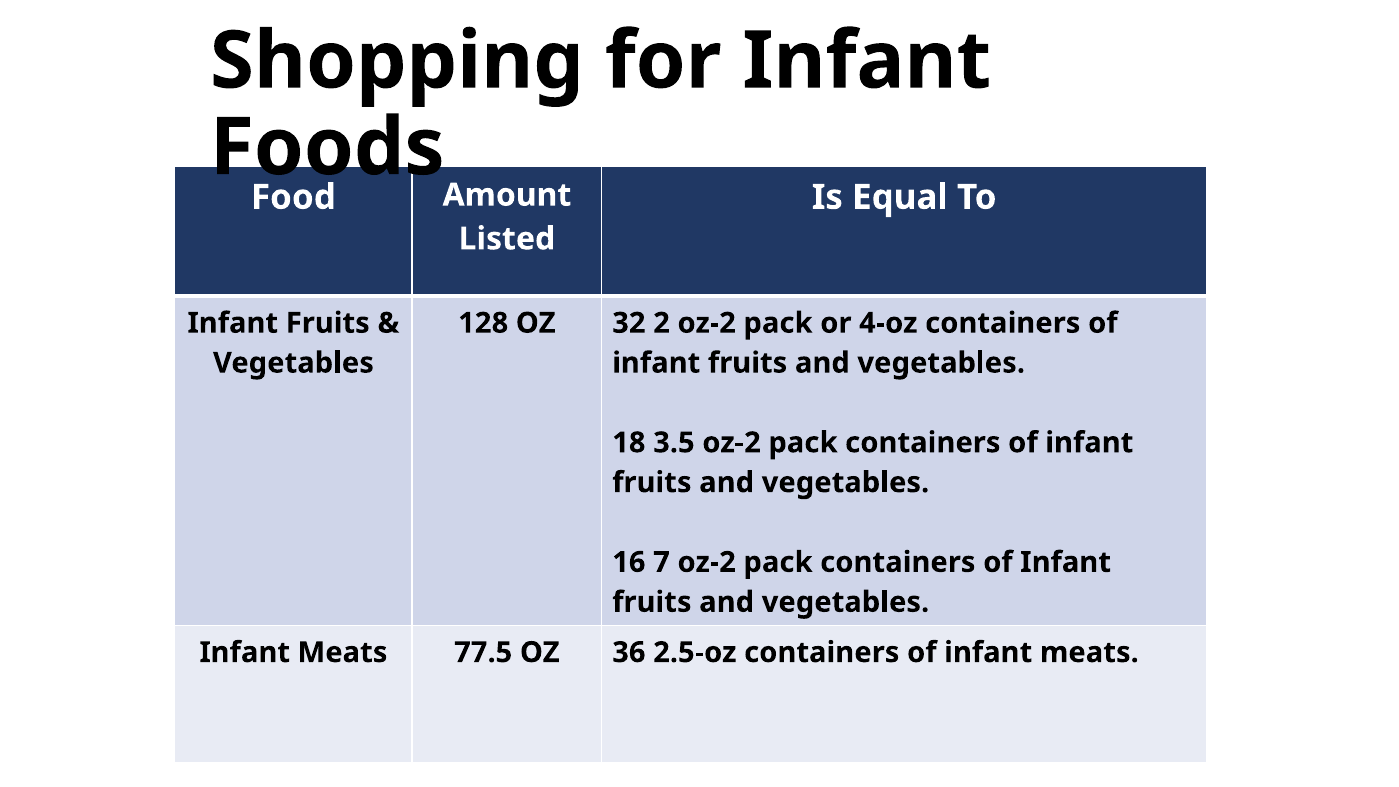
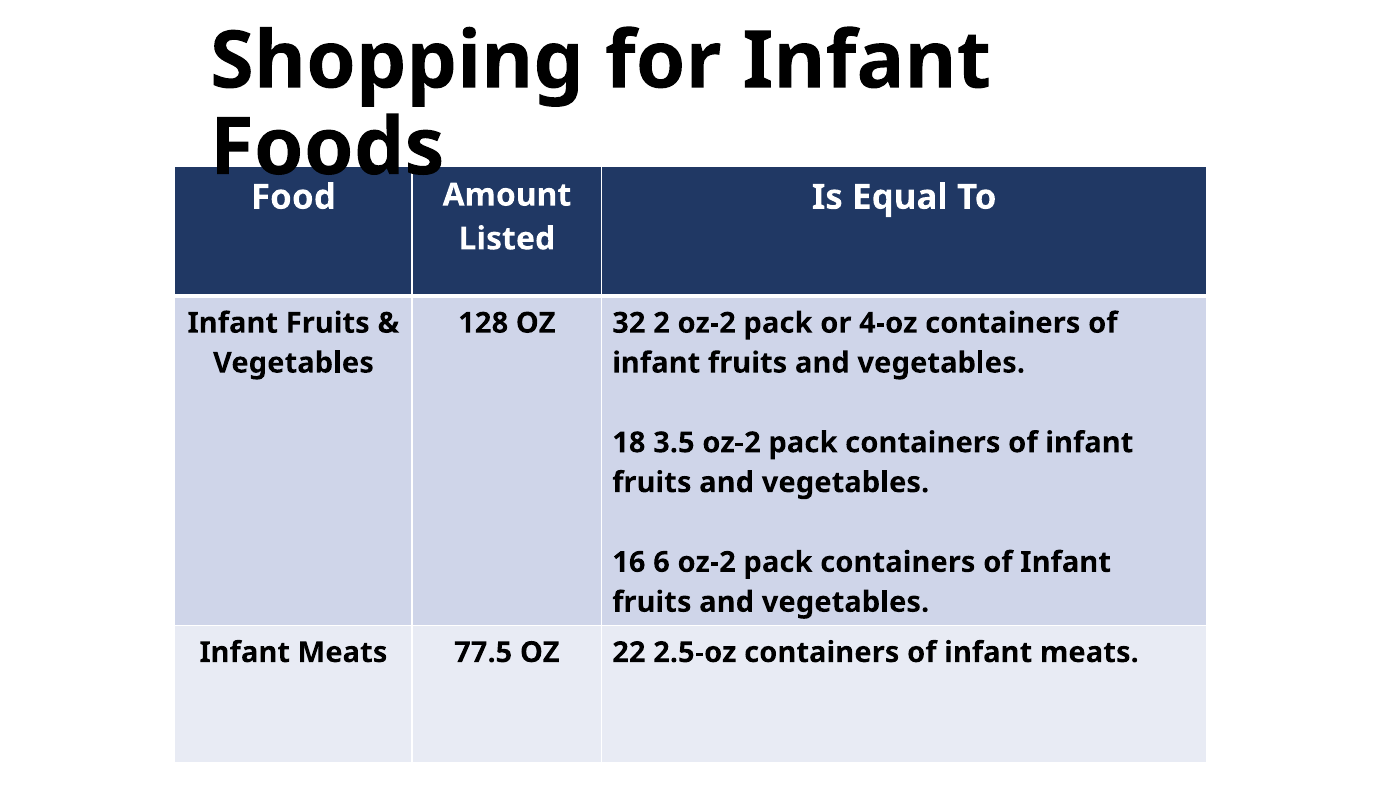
7: 7 -> 6
36: 36 -> 22
